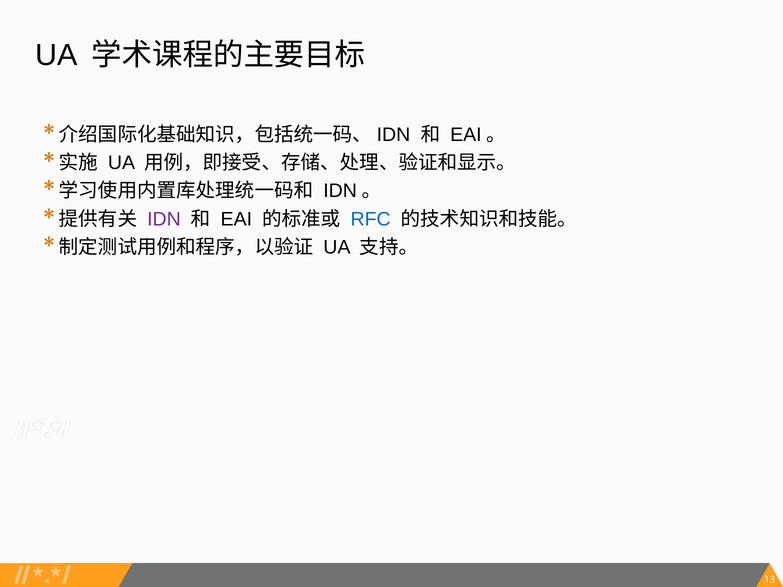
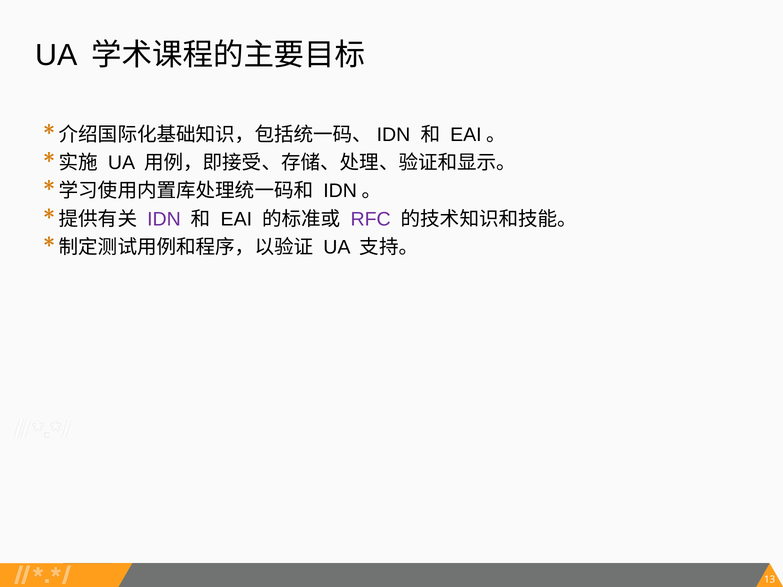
RFC colour: blue -> purple
